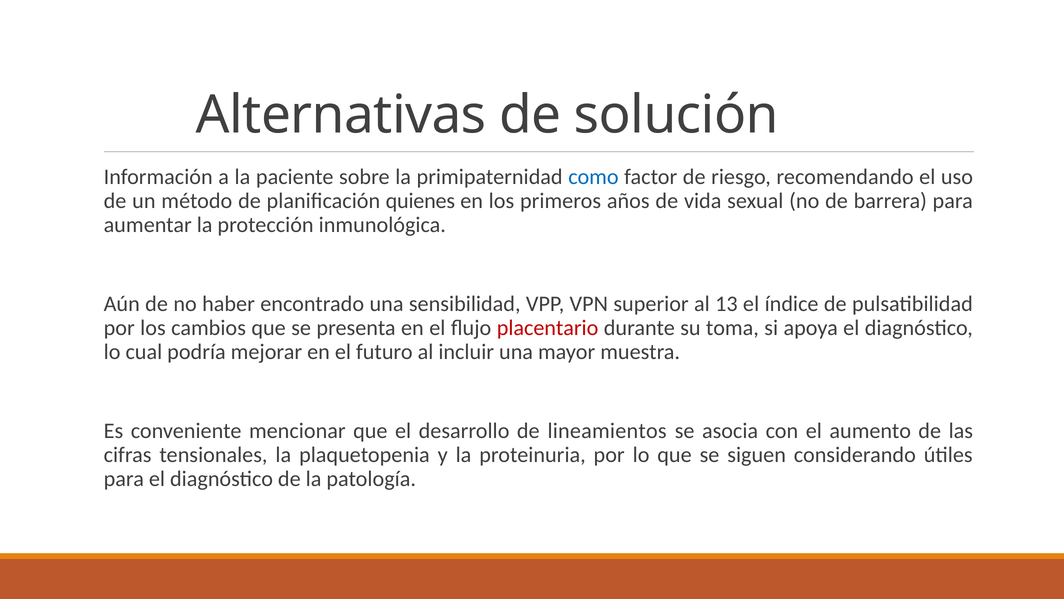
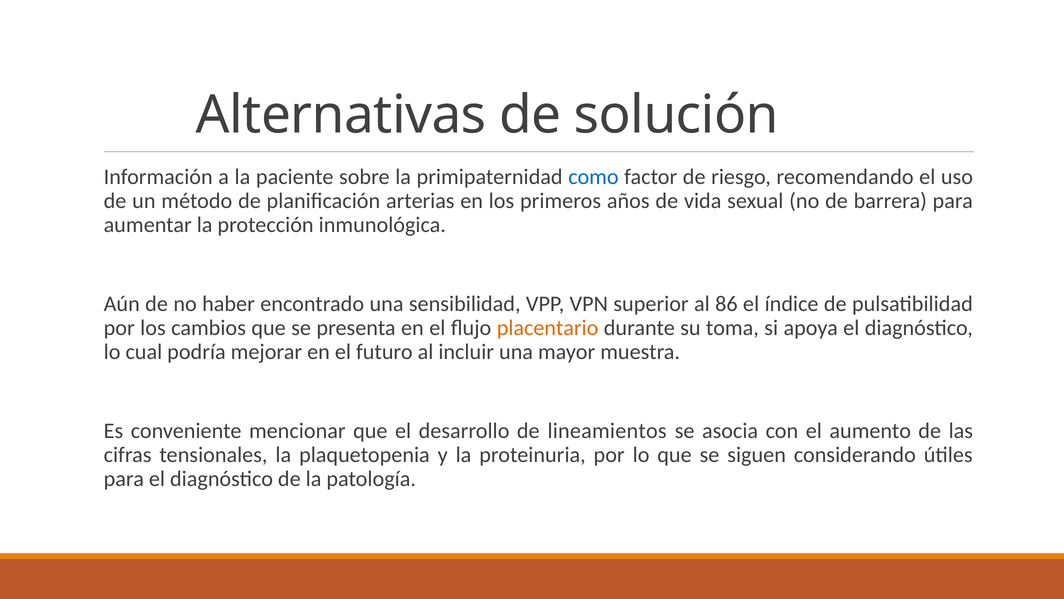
quienes: quienes -> arterias
13: 13 -> 86
placentario colour: red -> orange
